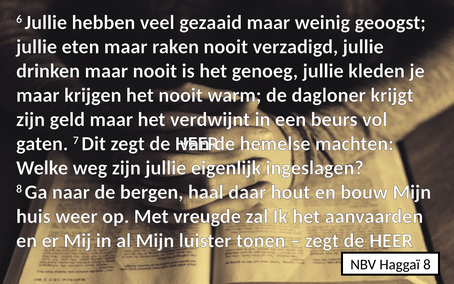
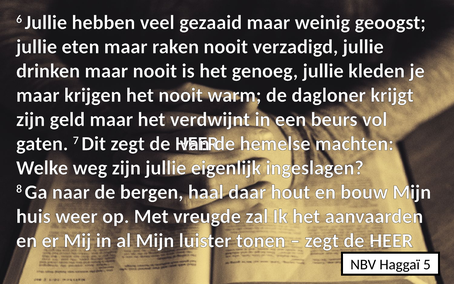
Haggaï 8: 8 -> 5
